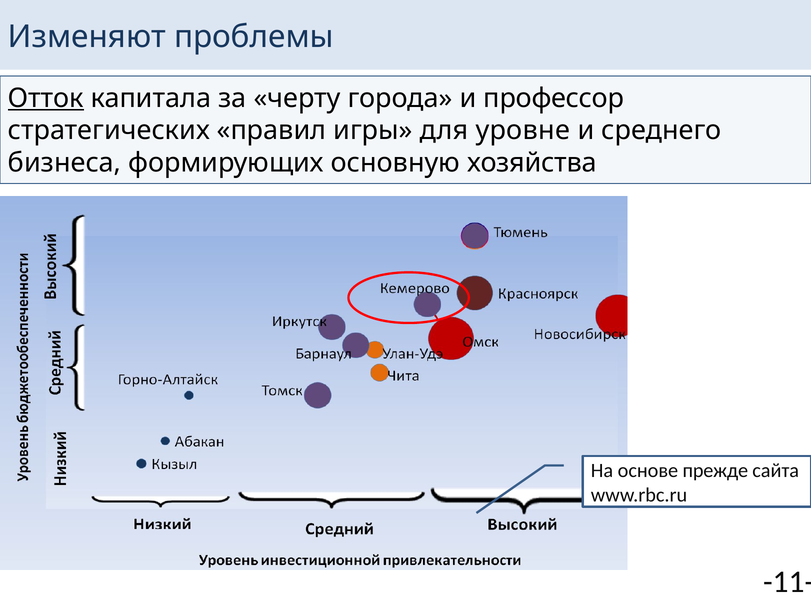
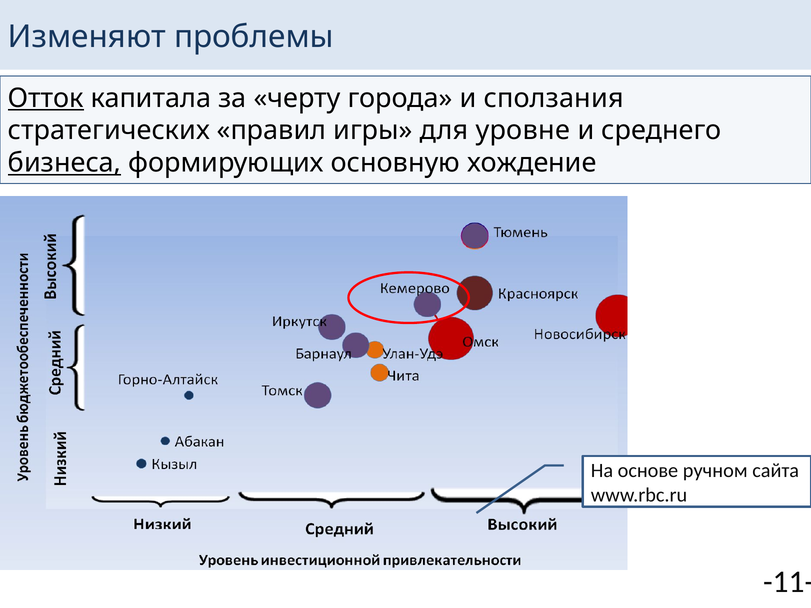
профессор: профессор -> сползания
бизнеса underline: none -> present
хозяйства: хозяйства -> хождение
прежде: прежде -> ручном
